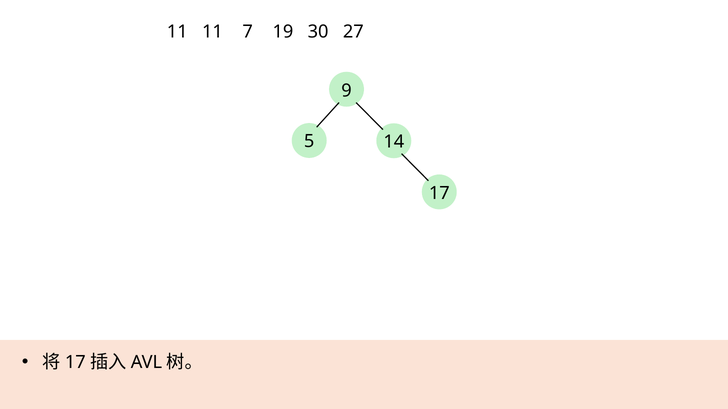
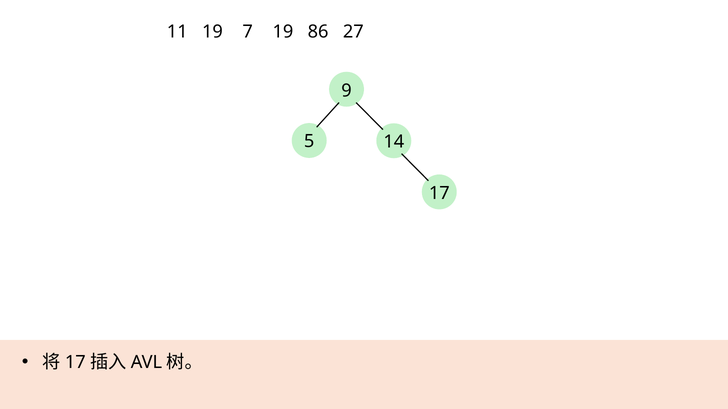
11 11: 11 -> 19
30: 30 -> 86
